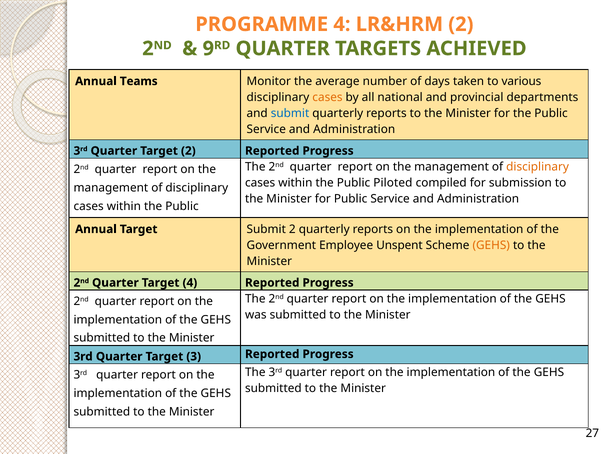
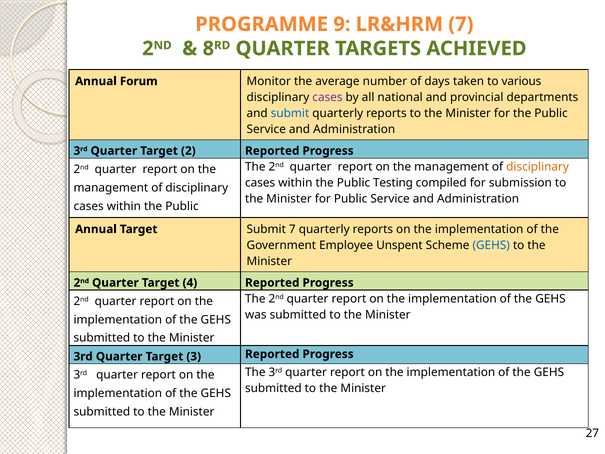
PROGRAMME 4: 4 -> 9
LR&HRM 2: 2 -> 7
9: 9 -> 8
Teams: Teams -> Forum
cases at (327, 97) colour: orange -> purple
Piloted: Piloted -> Testing
Submit 2: 2 -> 7
GEHS at (491, 245) colour: orange -> blue
